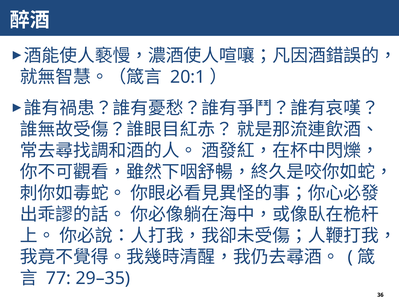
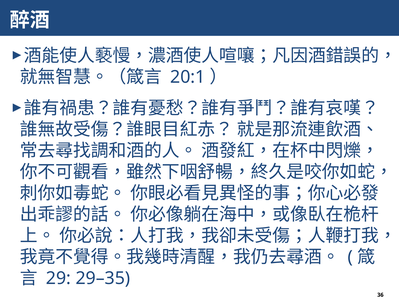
77: 77 -> 29
